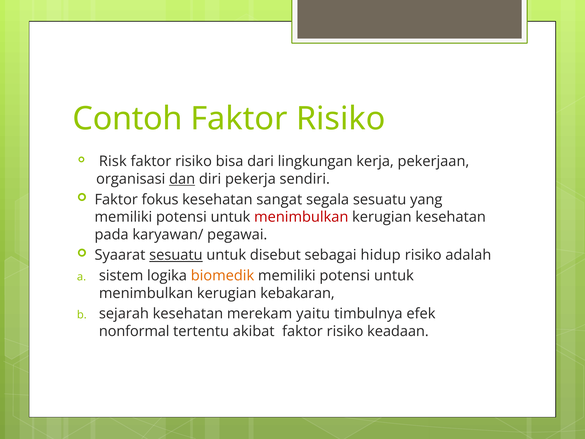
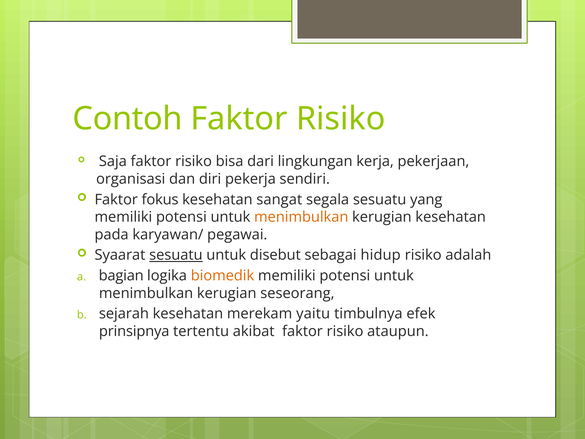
Risk: Risk -> Saja
dan underline: present -> none
menimbulkan at (301, 217) colour: red -> orange
sistem: sistem -> bagian
kebakaran: kebakaran -> seseorang
nonformal: nonformal -> prinsipnya
keadaan: keadaan -> ataupun
